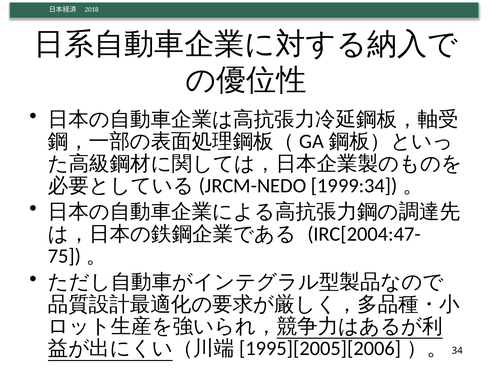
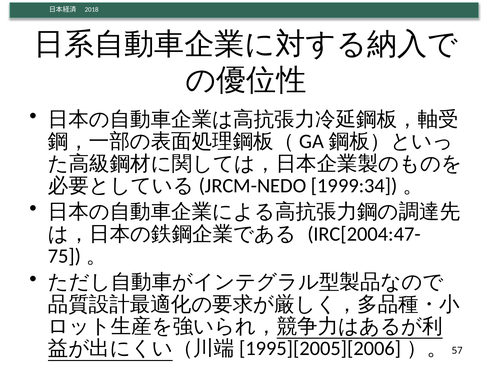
34: 34 -> 57
